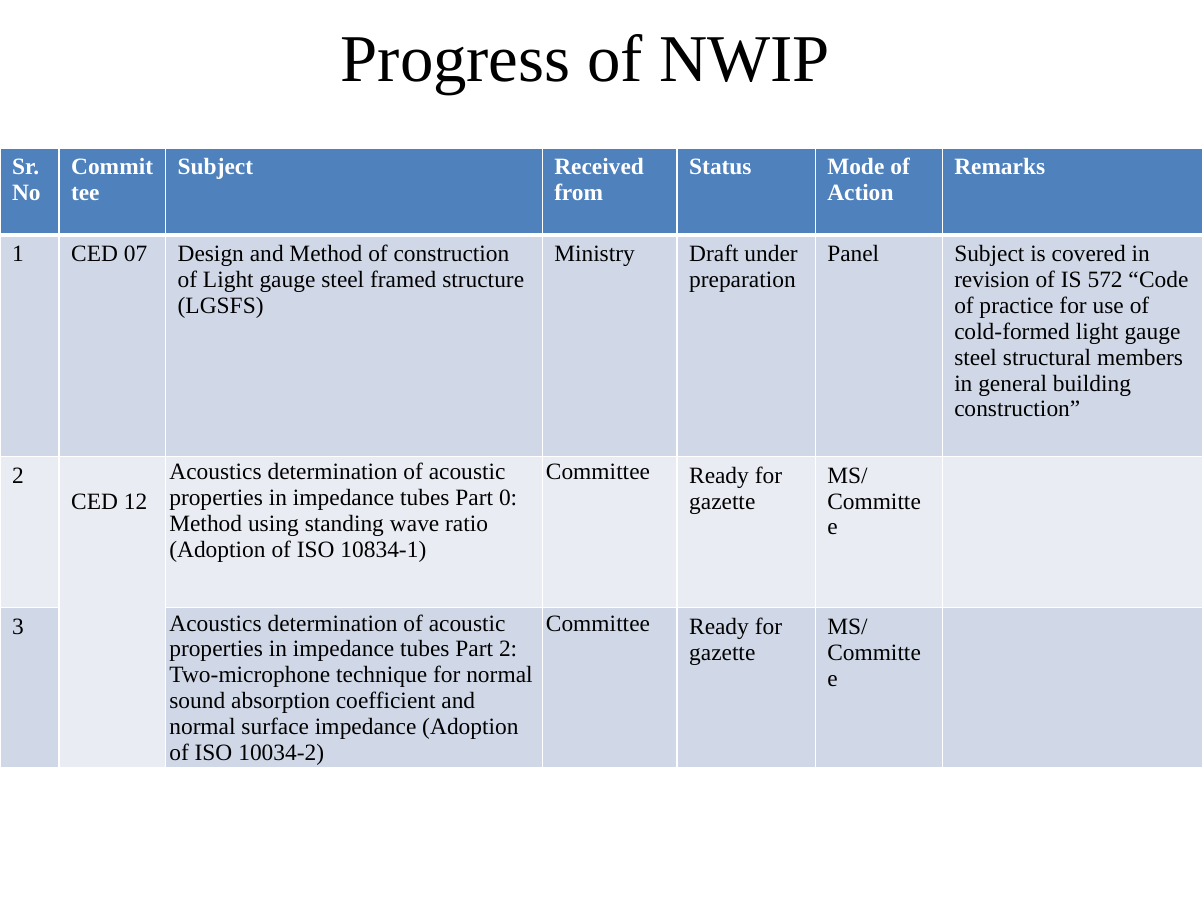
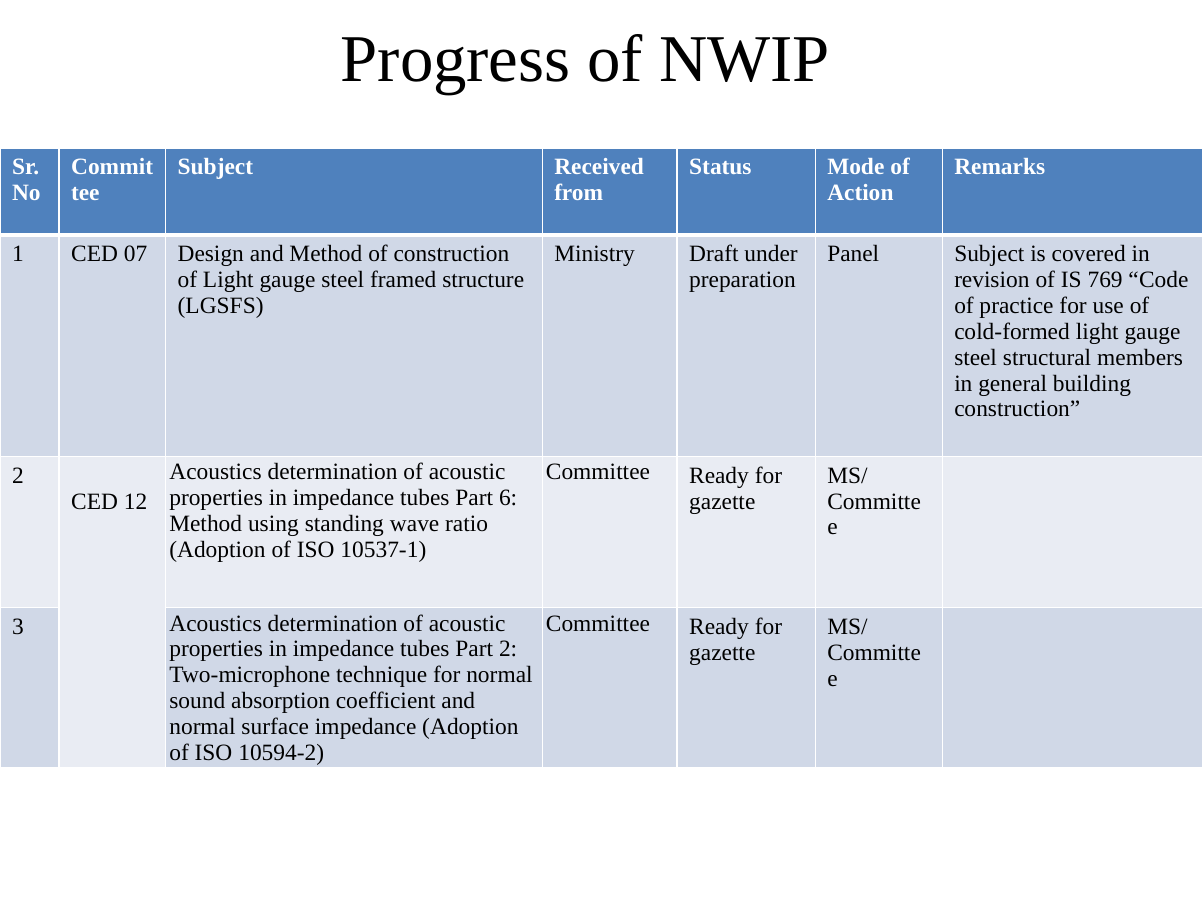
572: 572 -> 769
0: 0 -> 6
10834-1: 10834-1 -> 10537-1
10034-2: 10034-2 -> 10594-2
